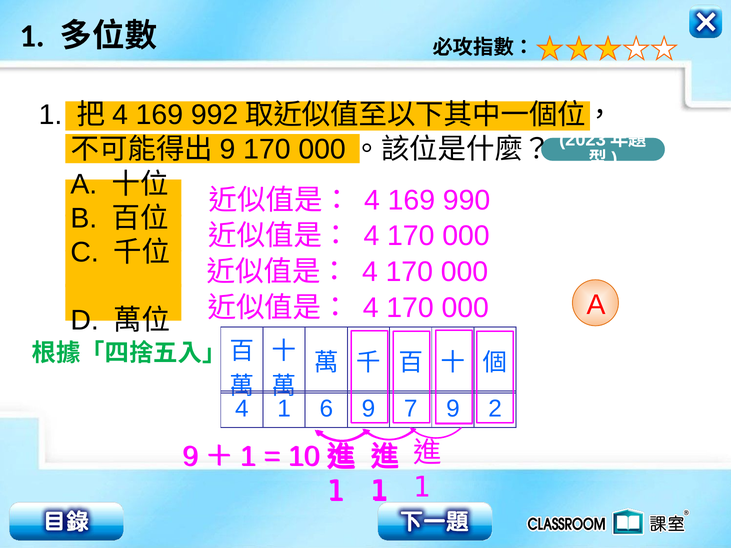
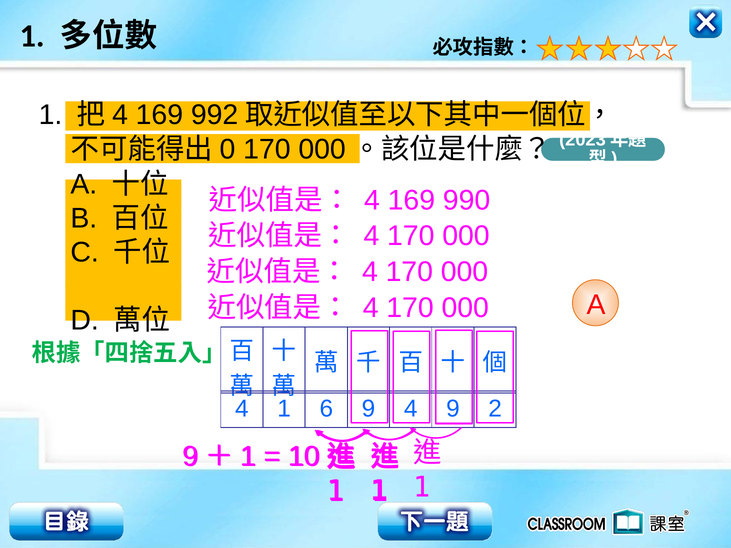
9 at (228, 149): 9 -> 0
9 7: 7 -> 4
